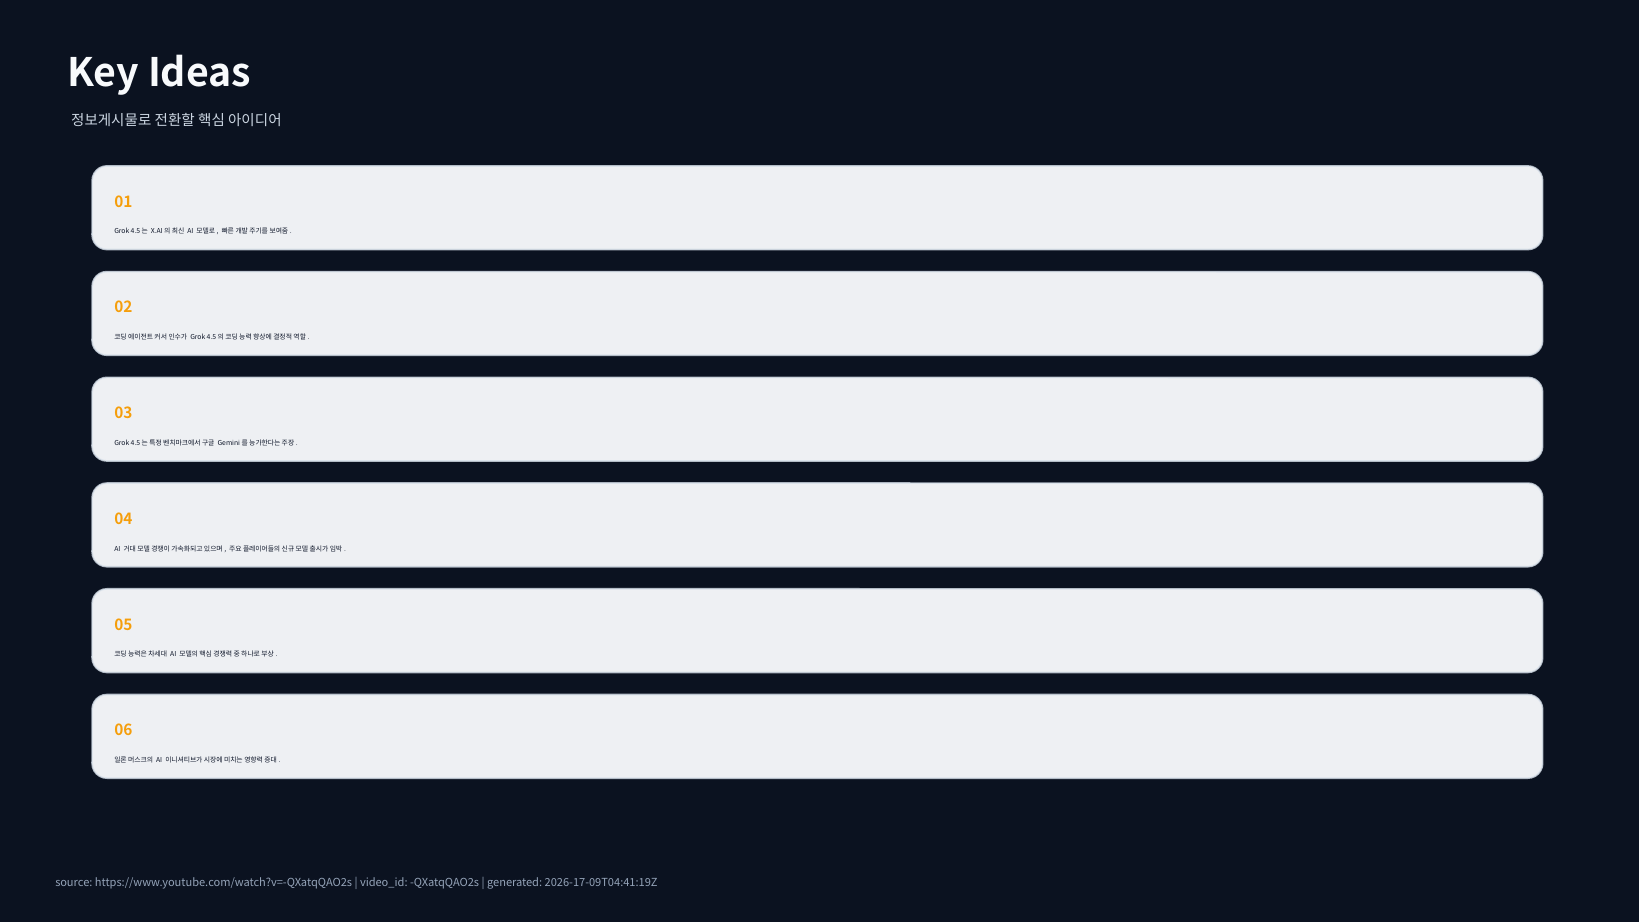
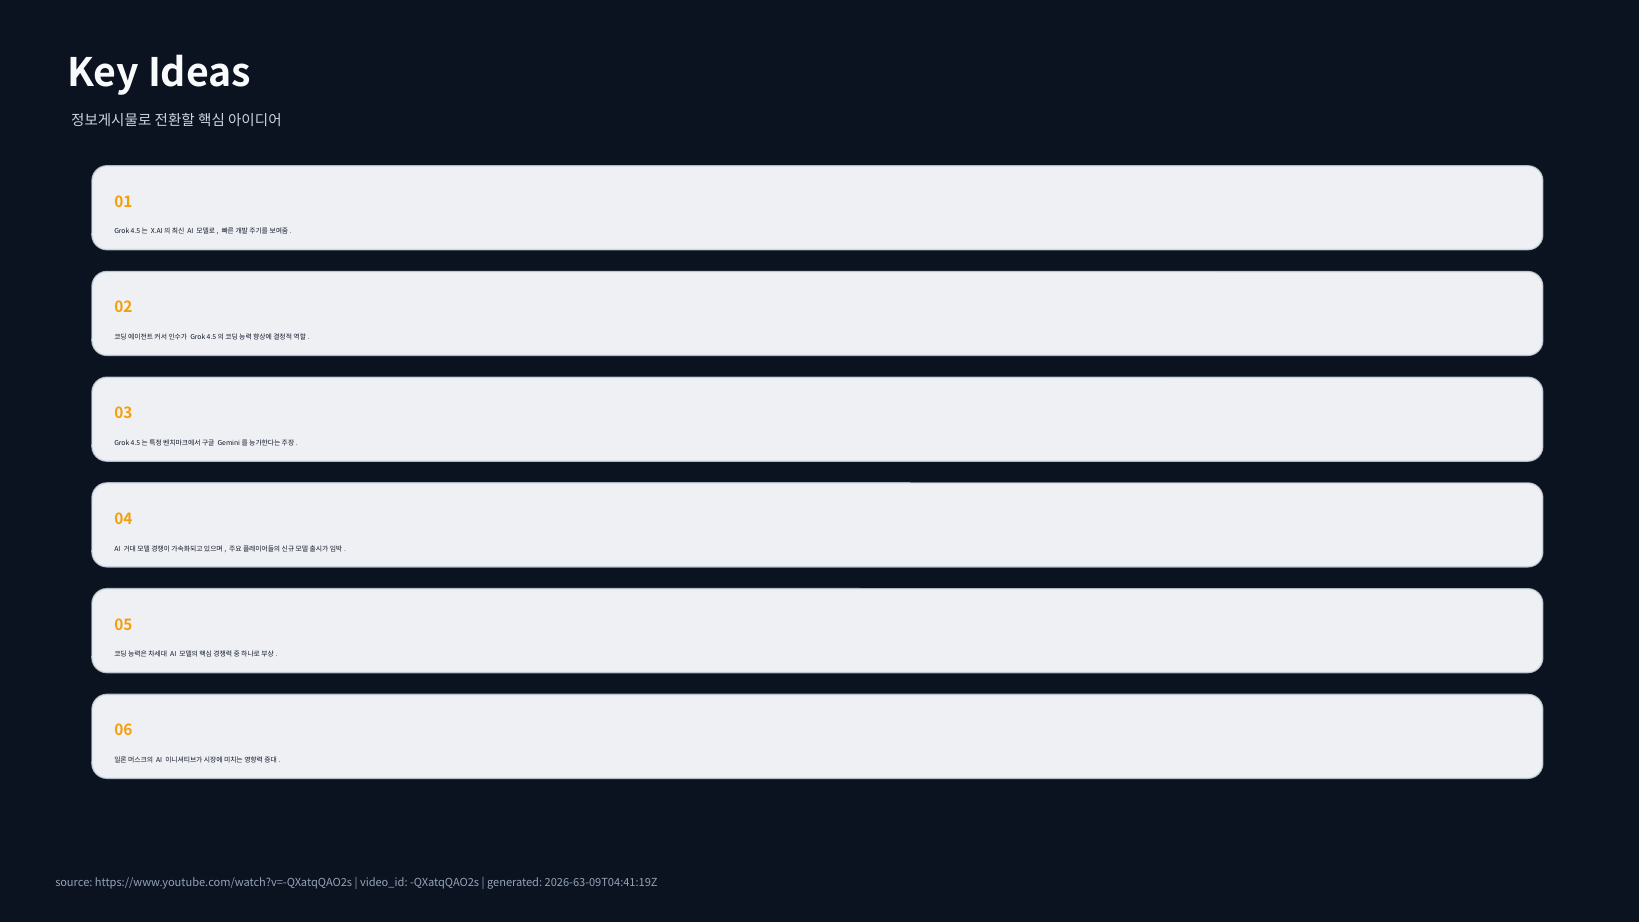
2026-17-09T04:41:19Z: 2026-17-09T04:41:19Z -> 2026-63-09T04:41:19Z
